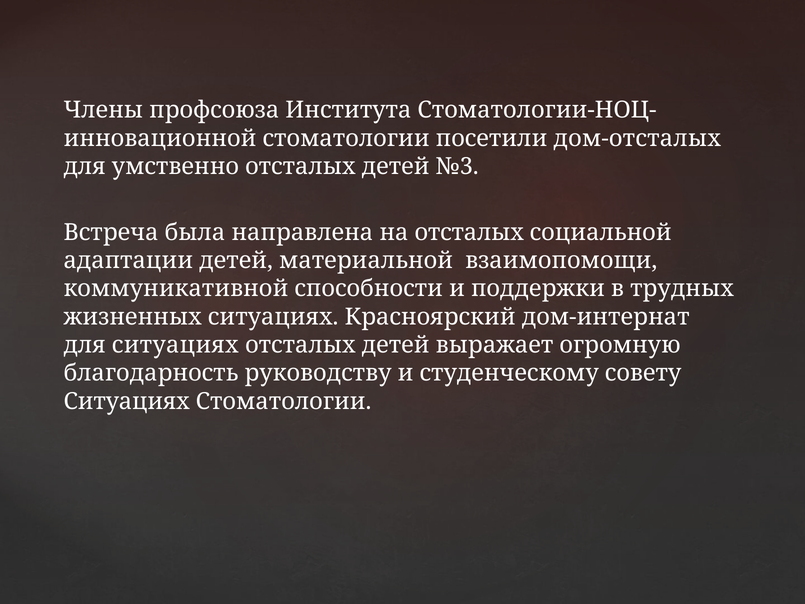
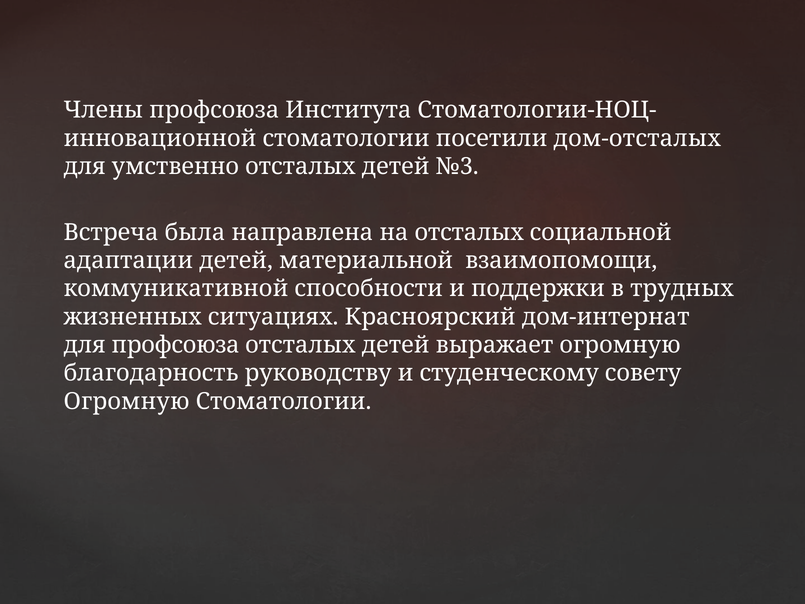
для ситуациях: ситуациях -> профсоюза
Ситуациях at (127, 401): Ситуациях -> Огромную
